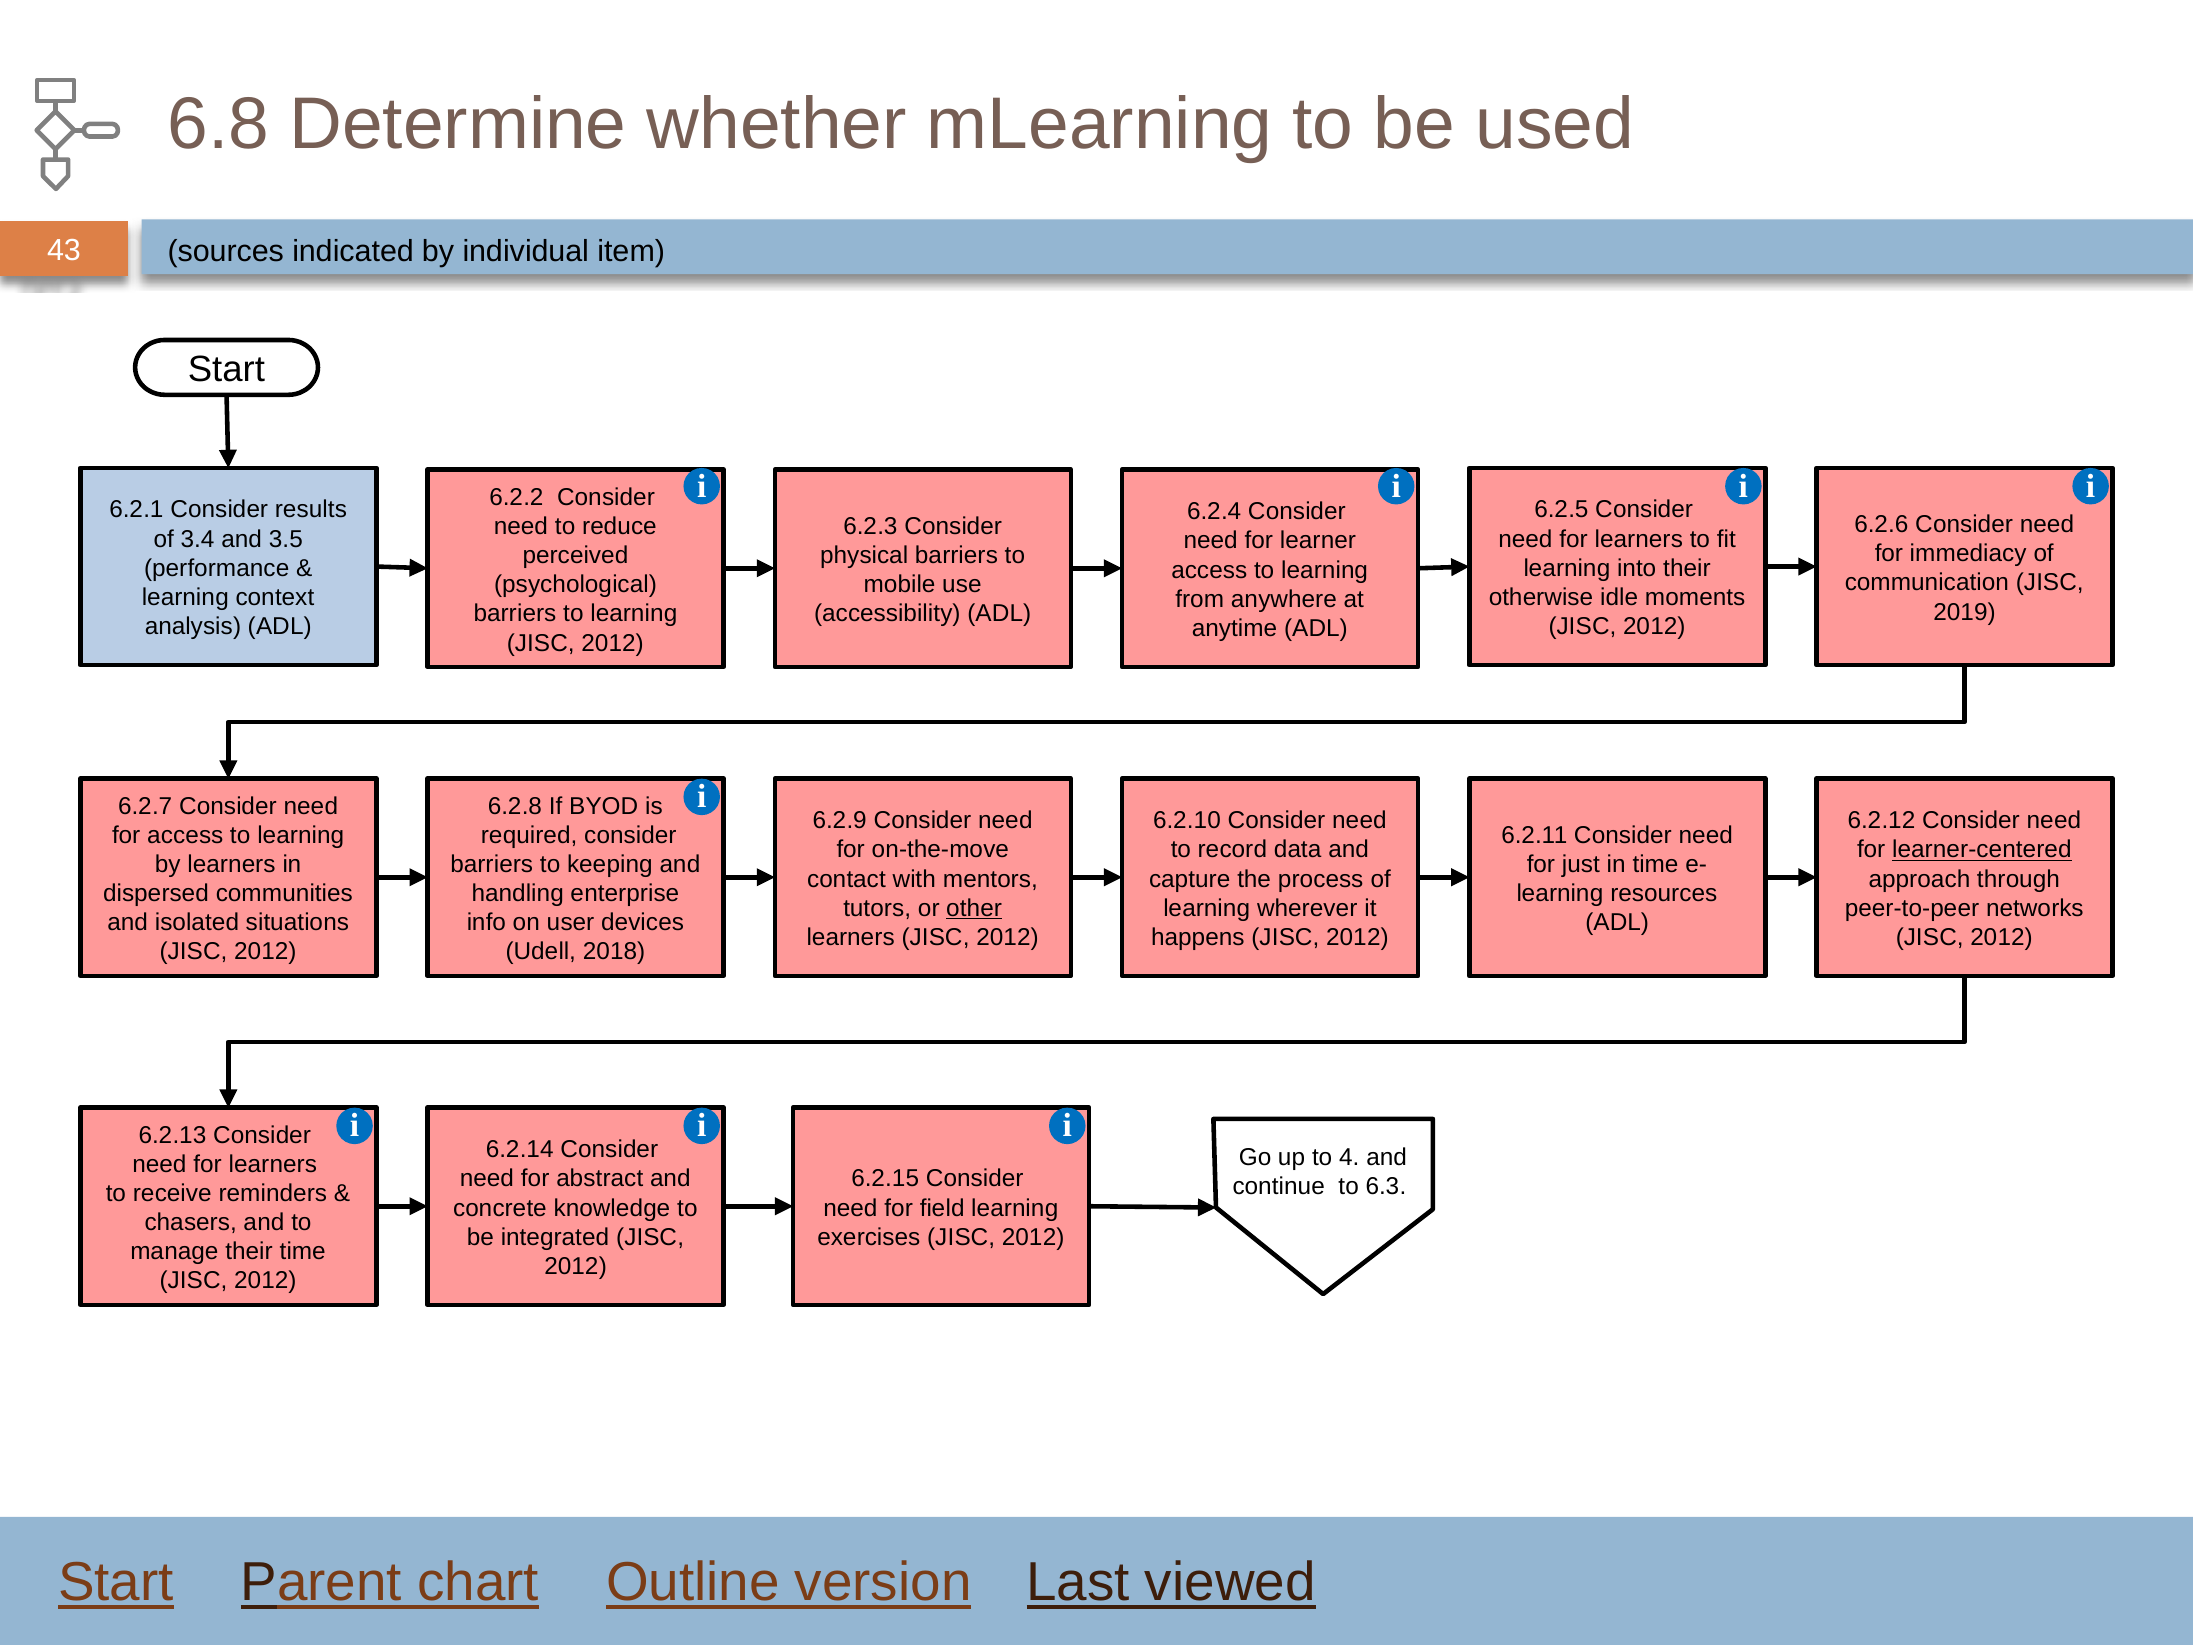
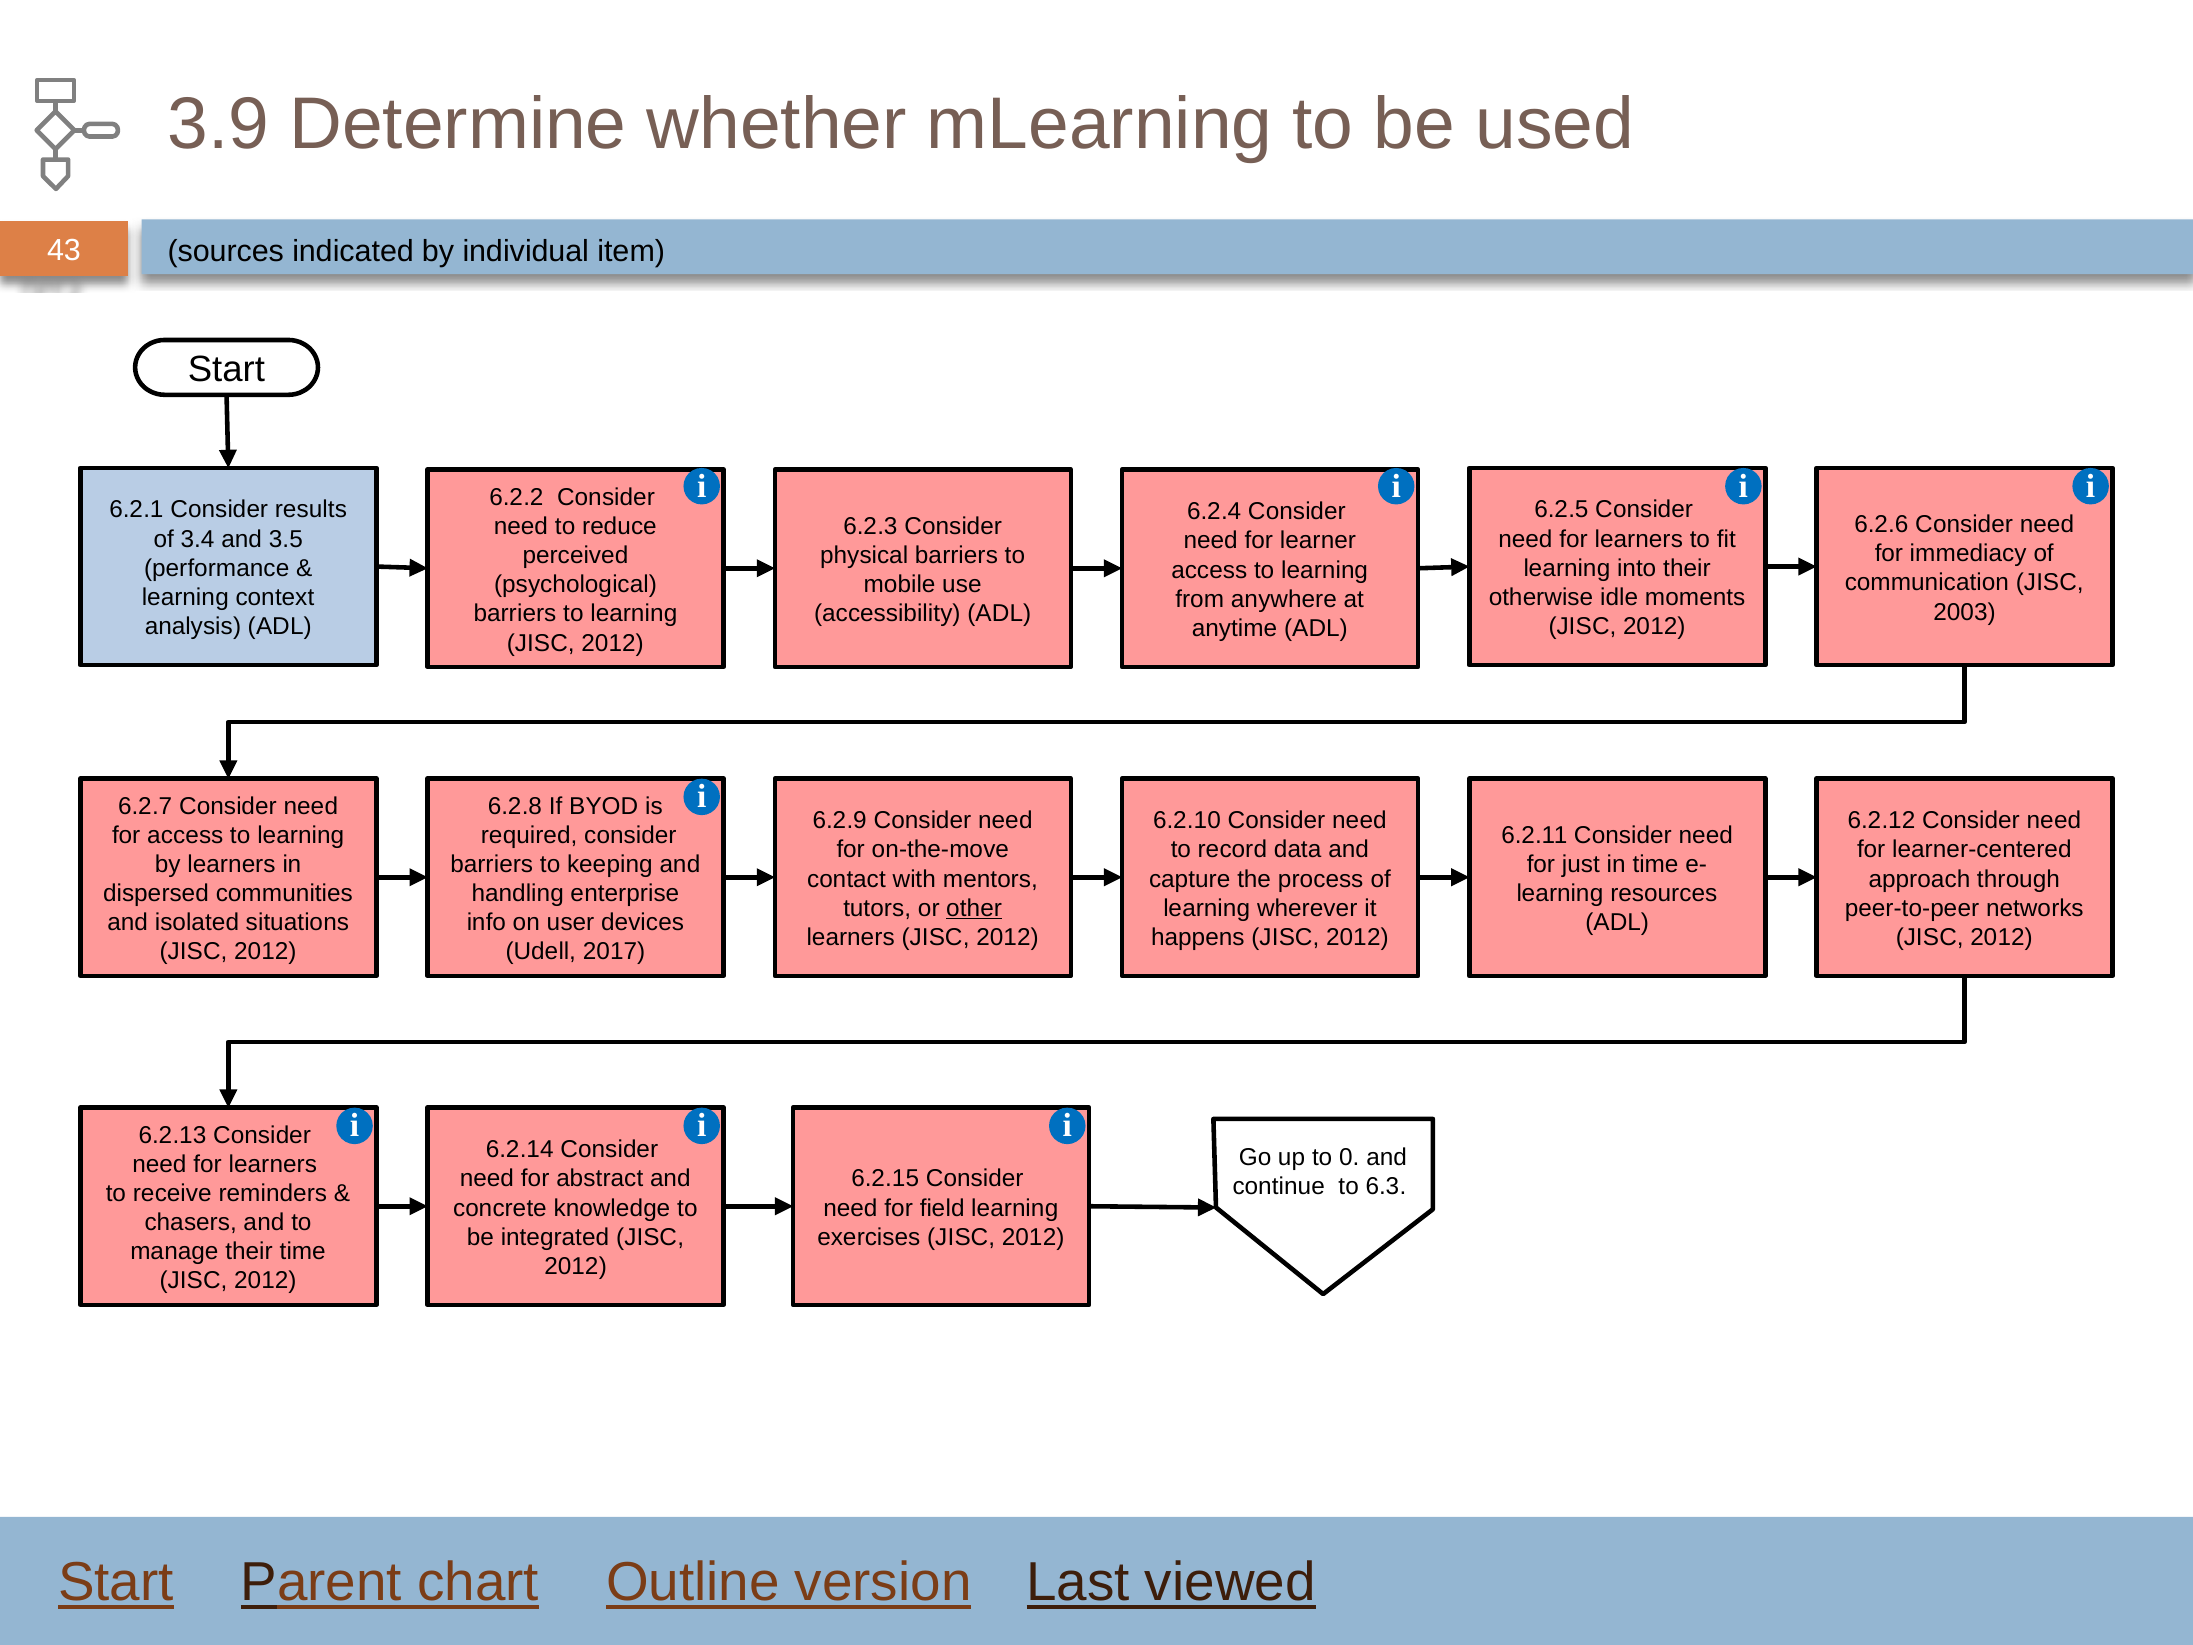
6.8: 6.8 -> 3.9
2019: 2019 -> 2003
learner-centered underline: present -> none
2018: 2018 -> 2017
4: 4 -> 0
